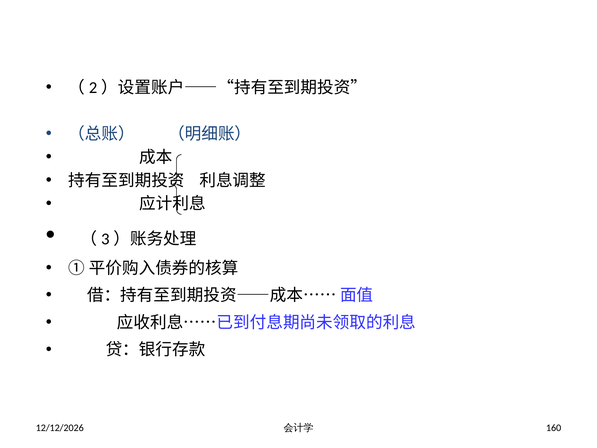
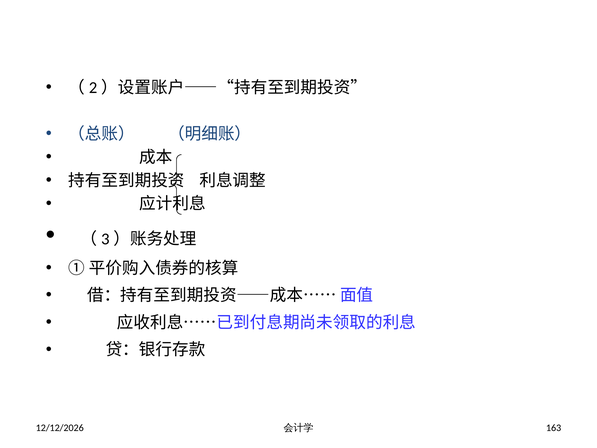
160: 160 -> 163
